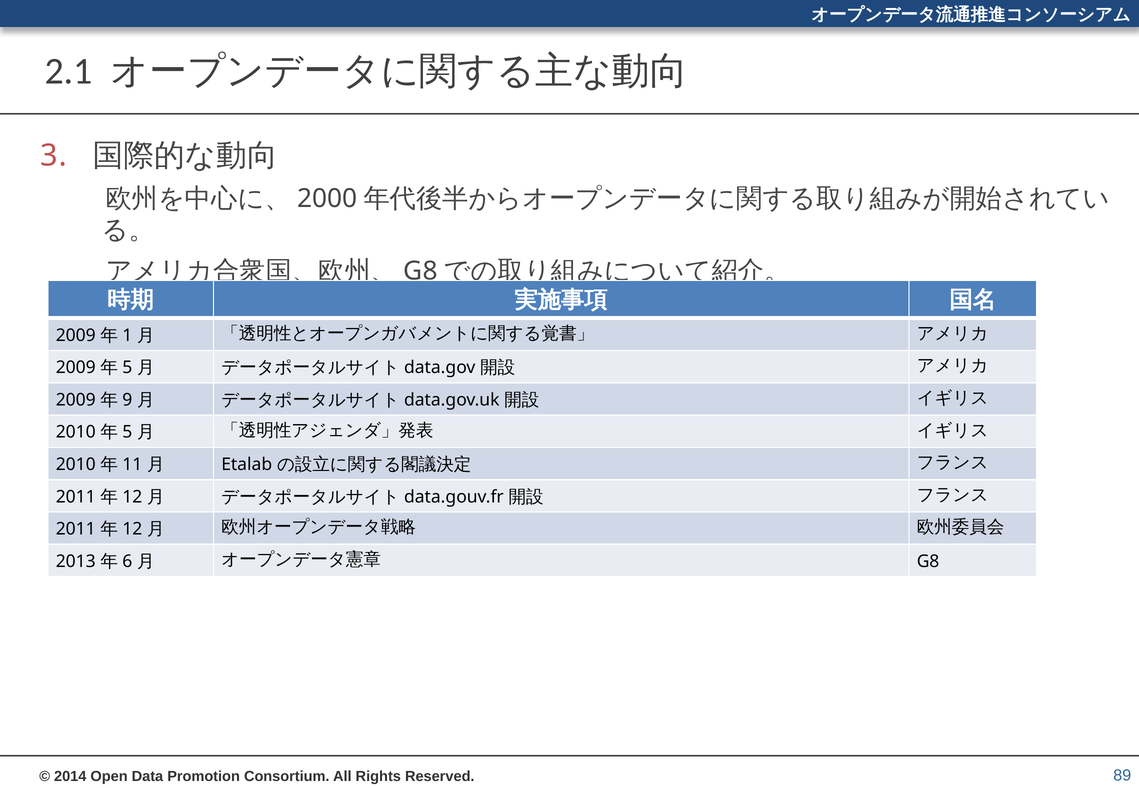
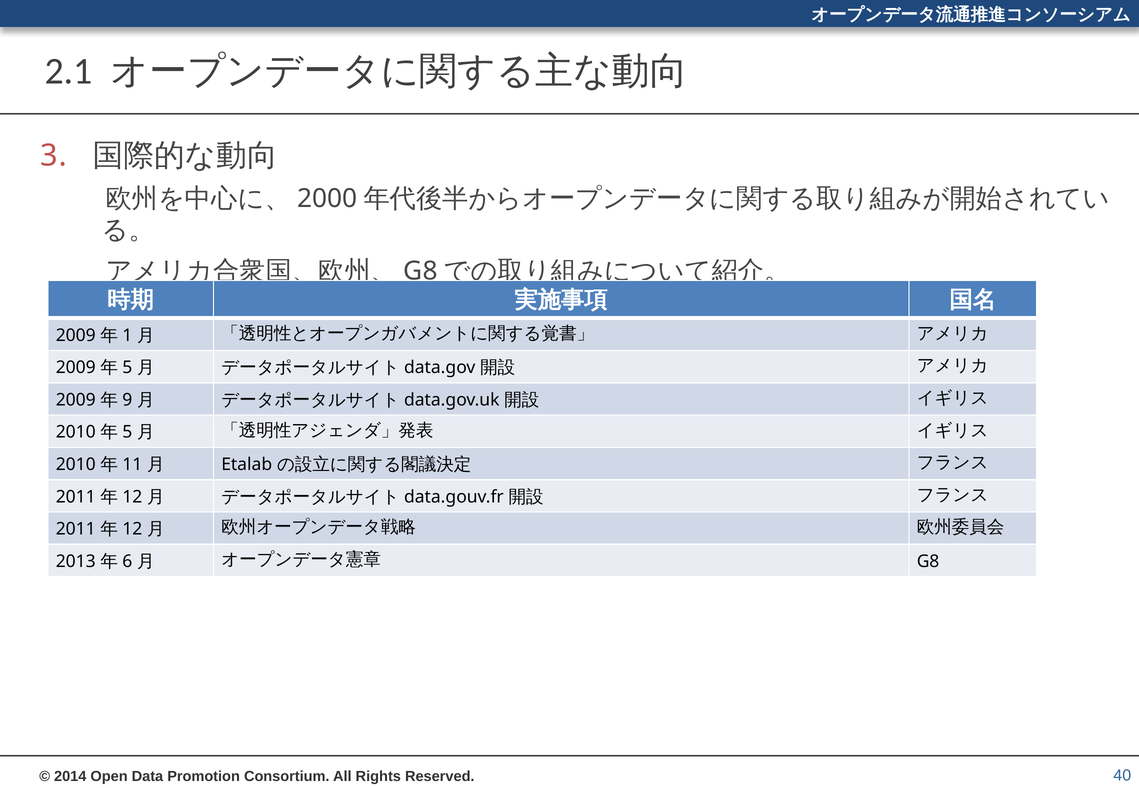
89: 89 -> 40
